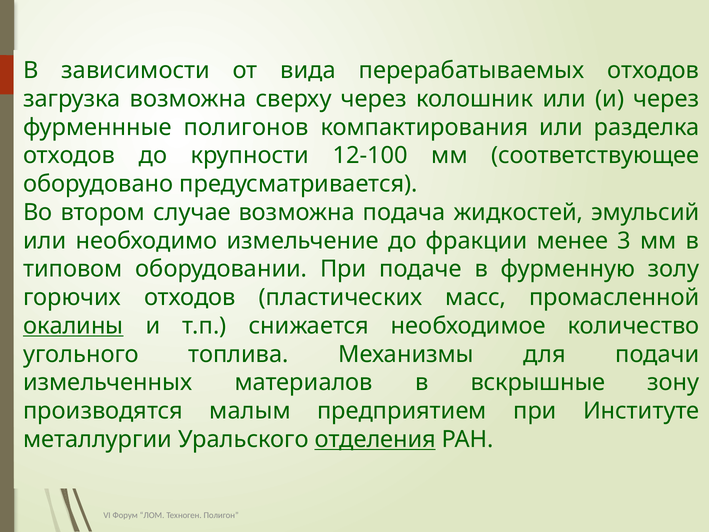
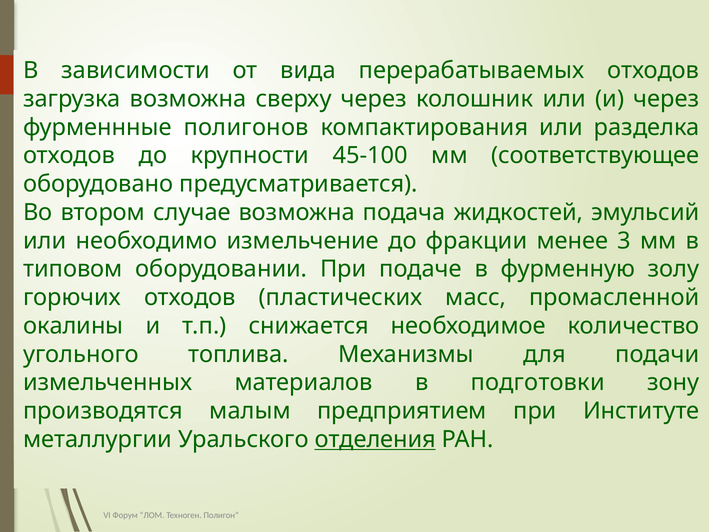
12-100: 12-100 -> 45-100
окалины underline: present -> none
вскрышные: вскрышные -> подготовки
